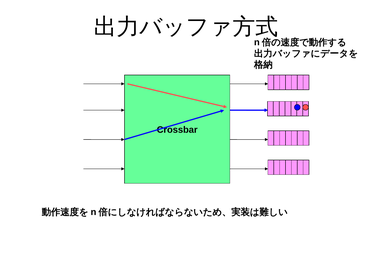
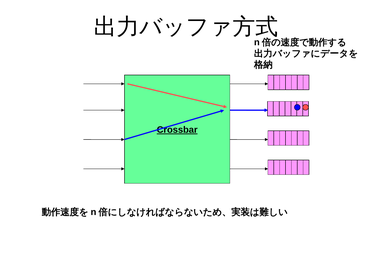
Crossbar underline: none -> present
